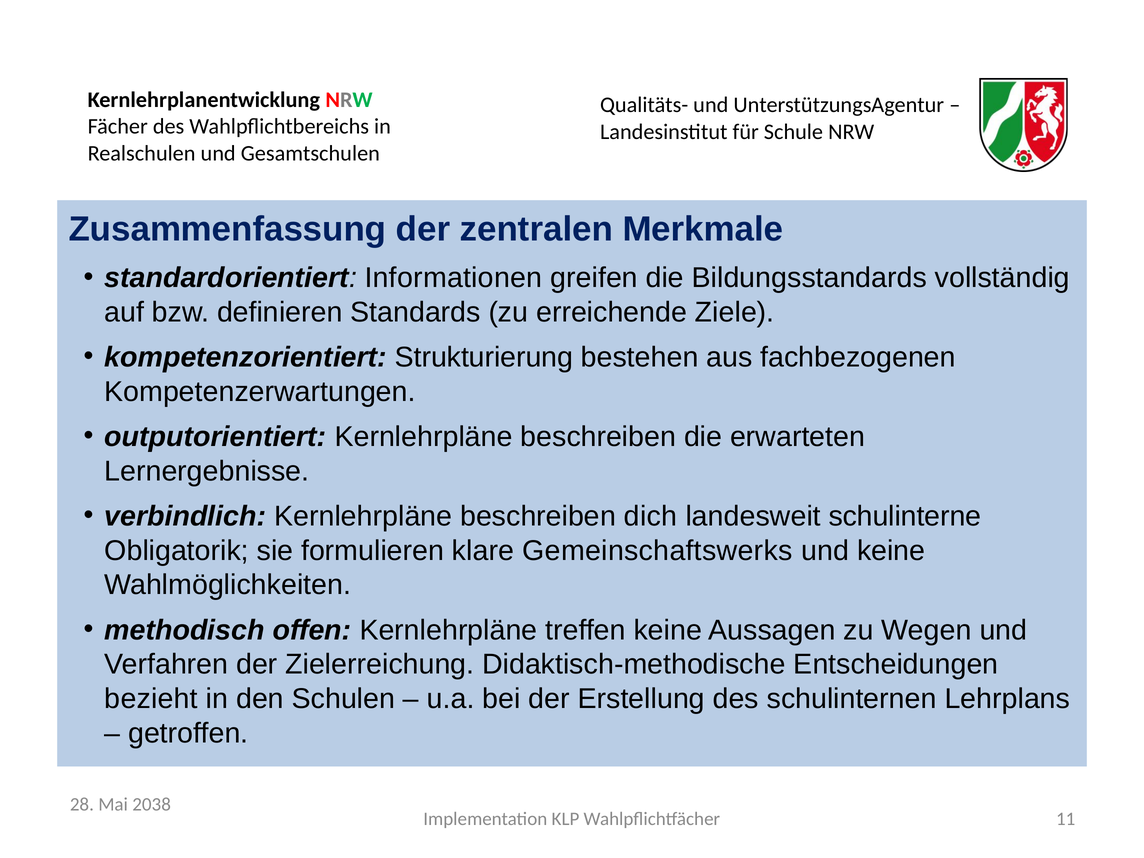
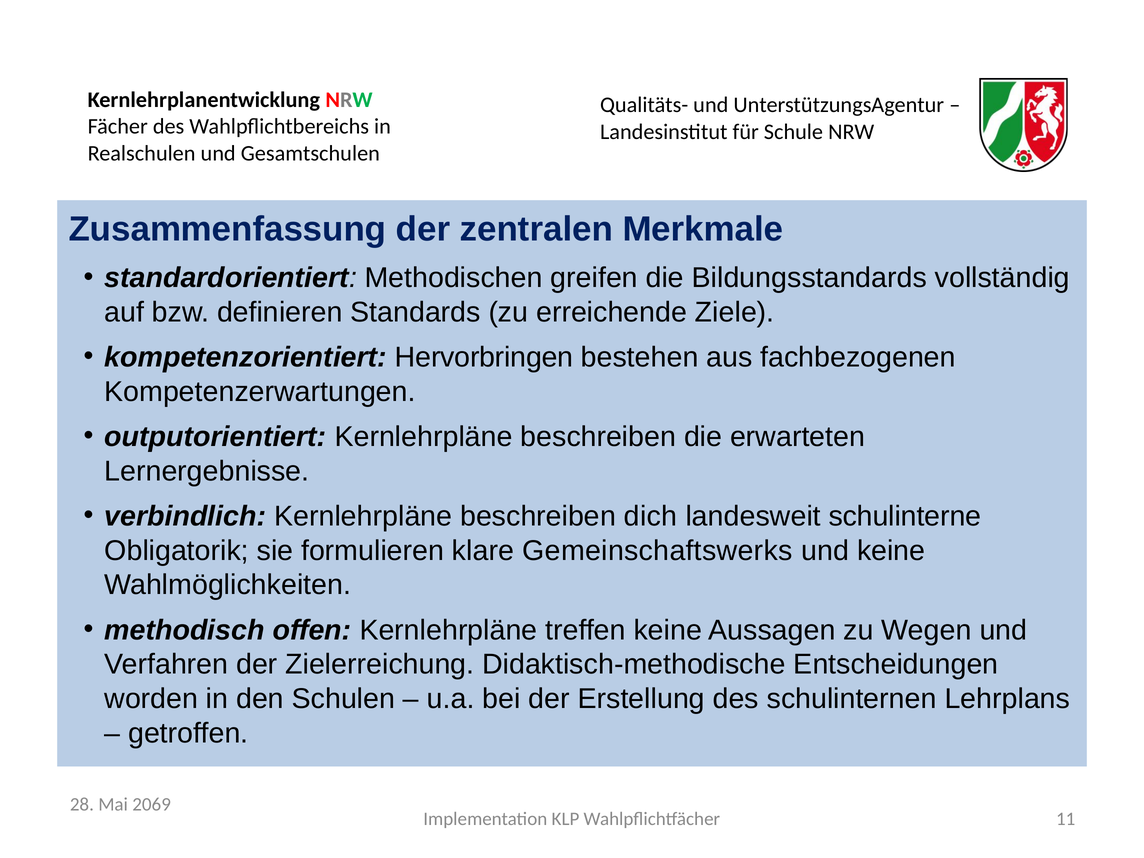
Informationen: Informationen -> Methodischen
Strukturierung: Strukturierung -> Hervorbringen
bezieht: bezieht -> worden
2038: 2038 -> 2069
